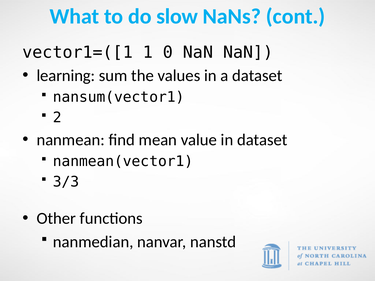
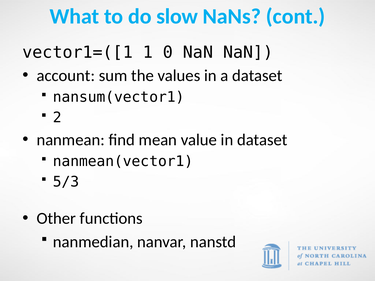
learning: learning -> account
3/3: 3/3 -> 5/3
